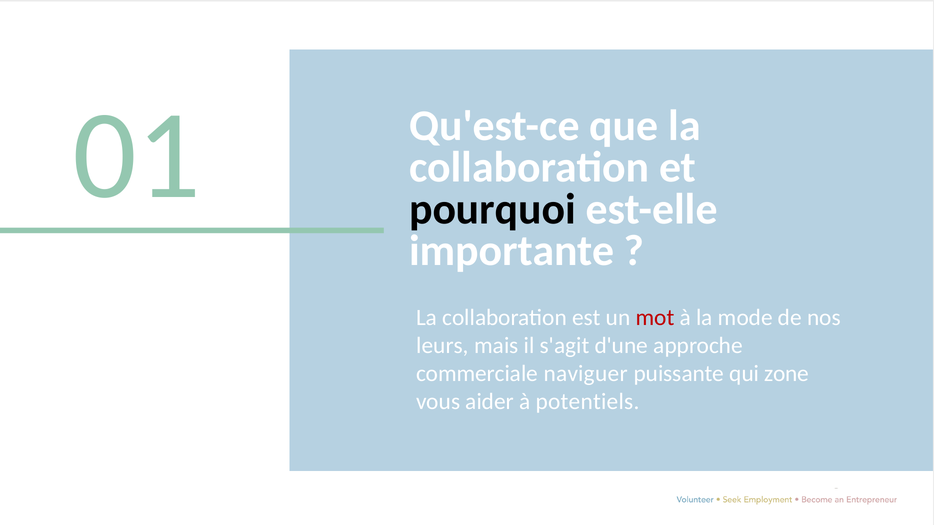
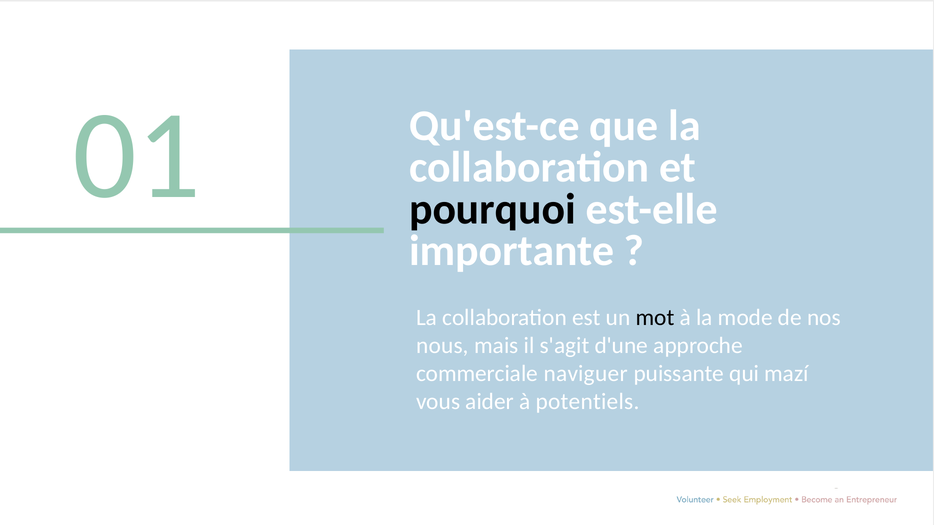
mot colour: red -> black
leurs: leurs -> nous
zone: zone -> mazí
